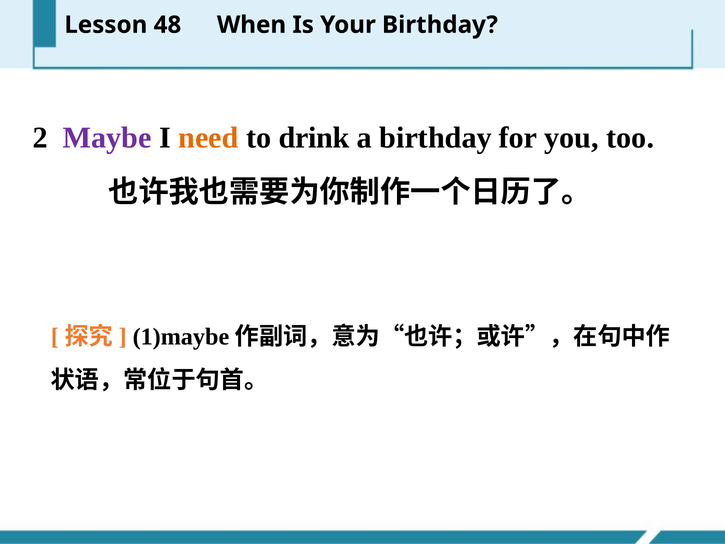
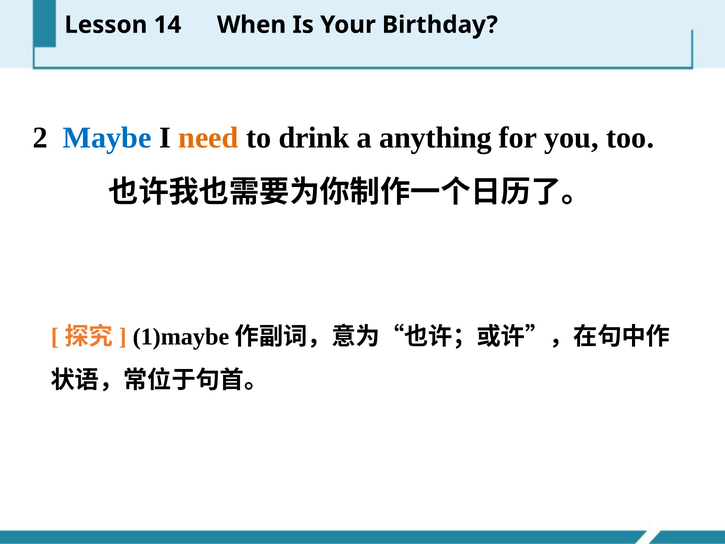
48: 48 -> 14
Maybe colour: purple -> blue
a birthday: birthday -> anything
